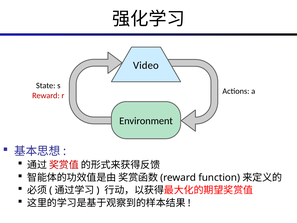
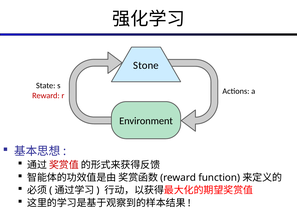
Video: Video -> Stone
